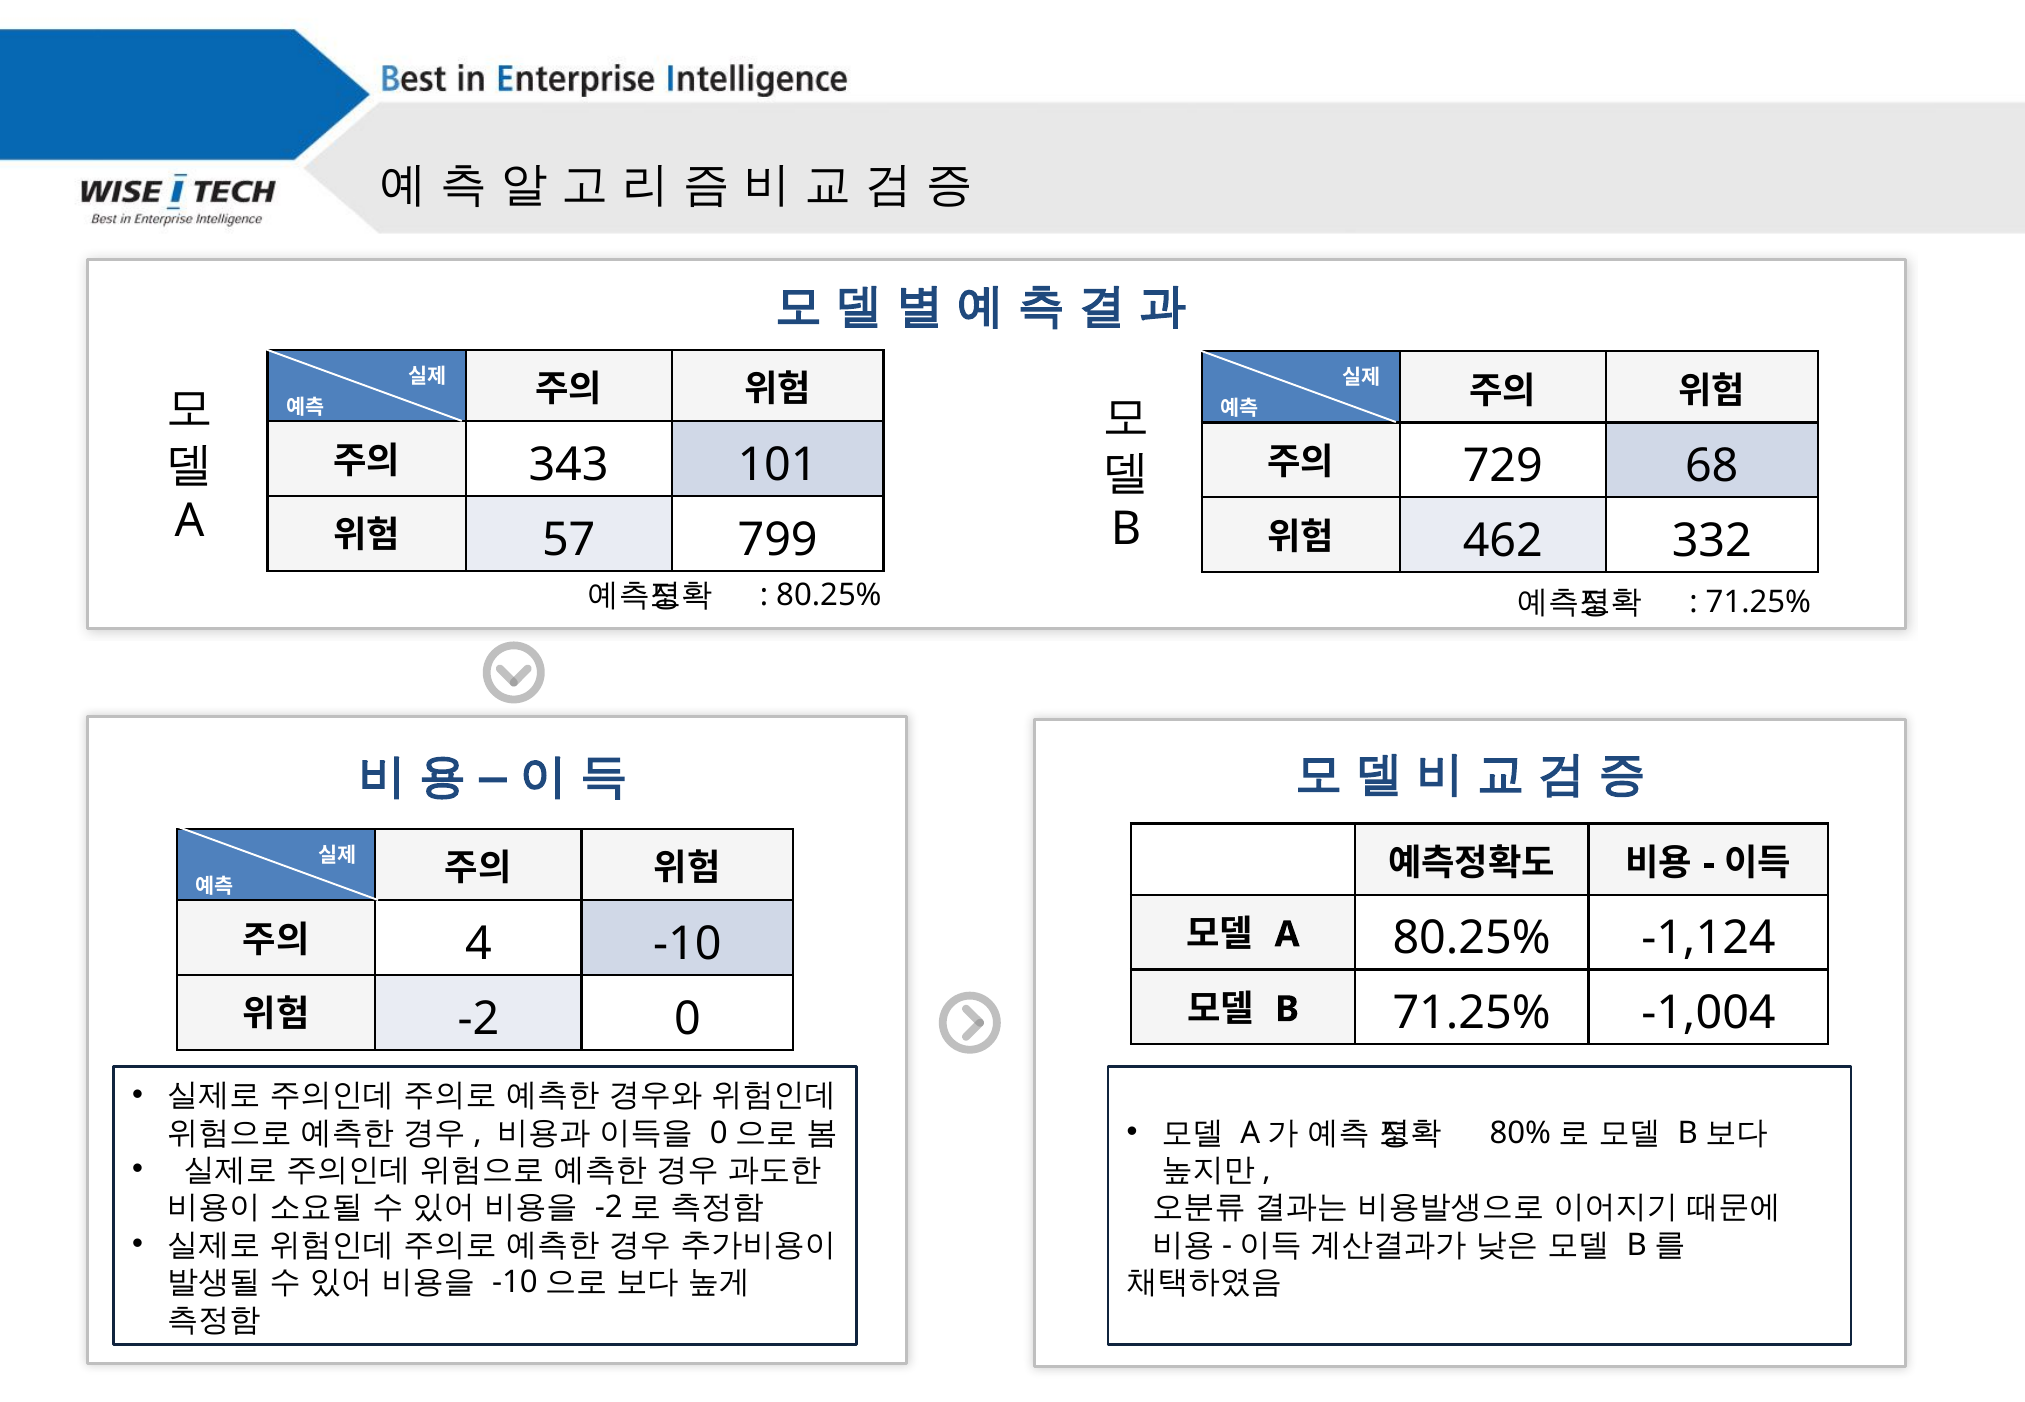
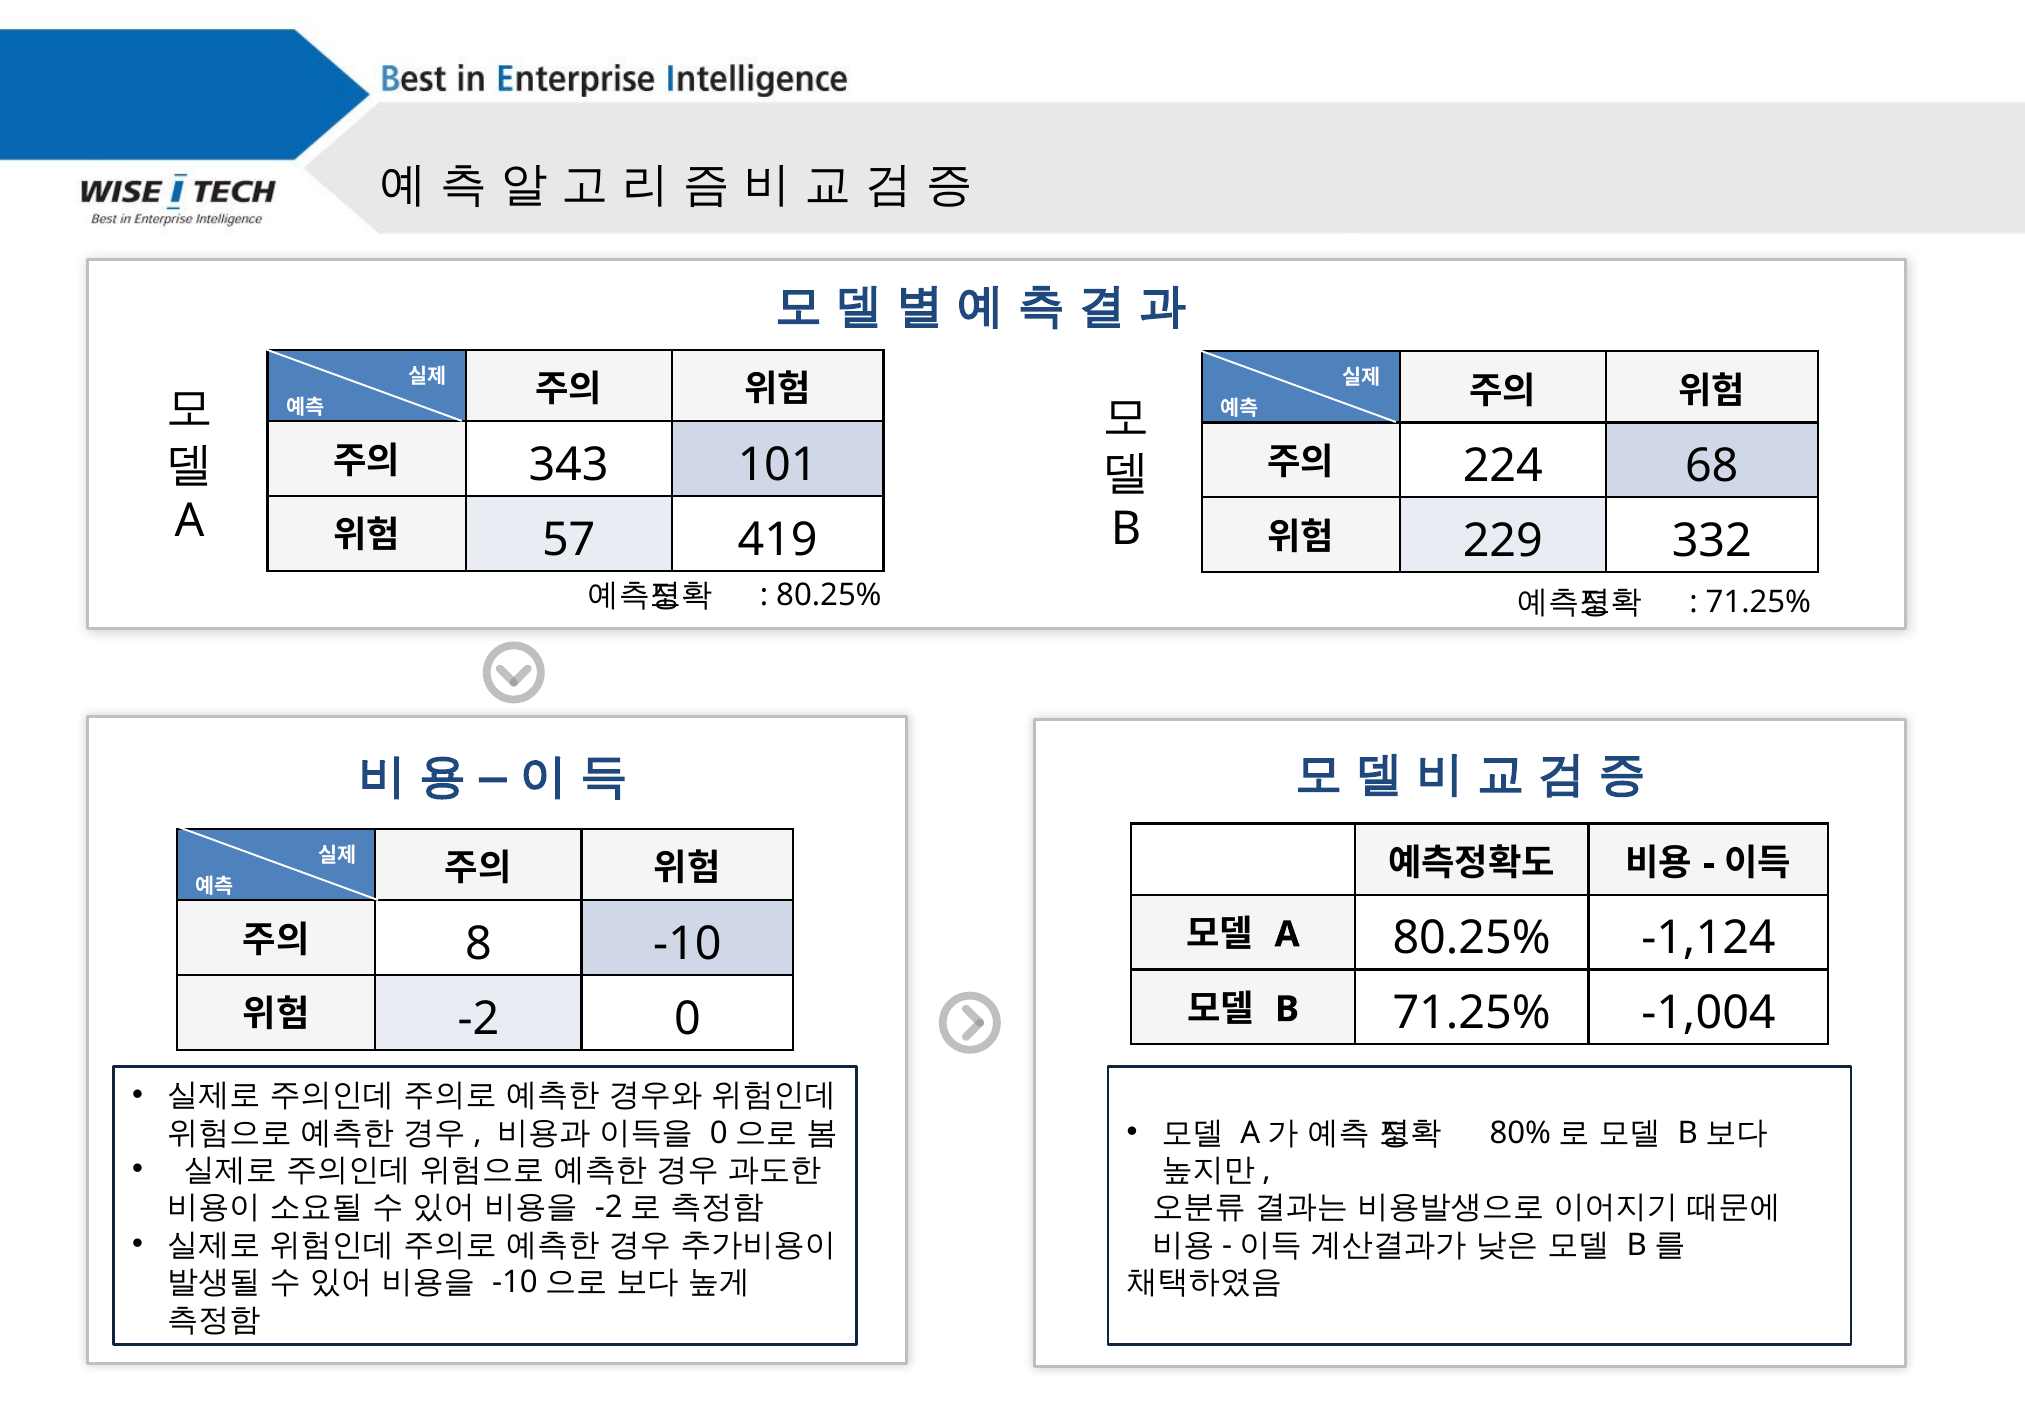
729: 729 -> 224
799: 799 -> 419
462: 462 -> 229
4: 4 -> 8
